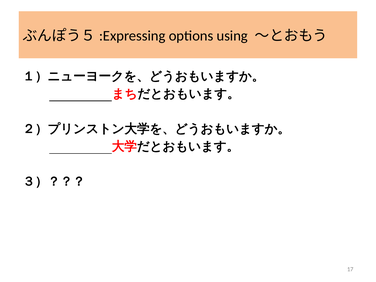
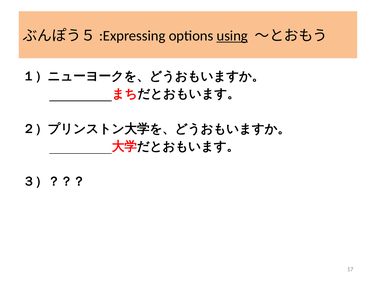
using underline: none -> present
